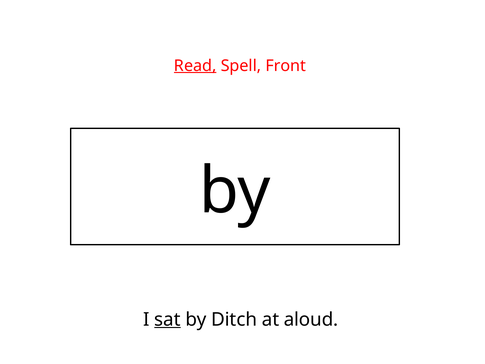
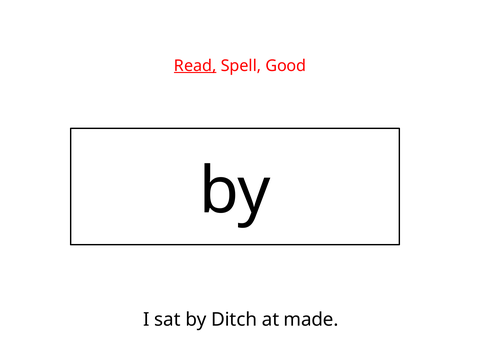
Front: Front -> Good
sat underline: present -> none
aloud: aloud -> made
